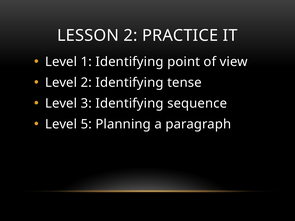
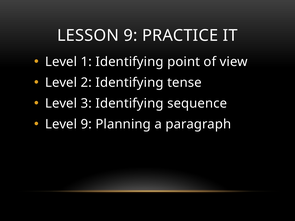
LESSON 2: 2 -> 9
Level 5: 5 -> 9
